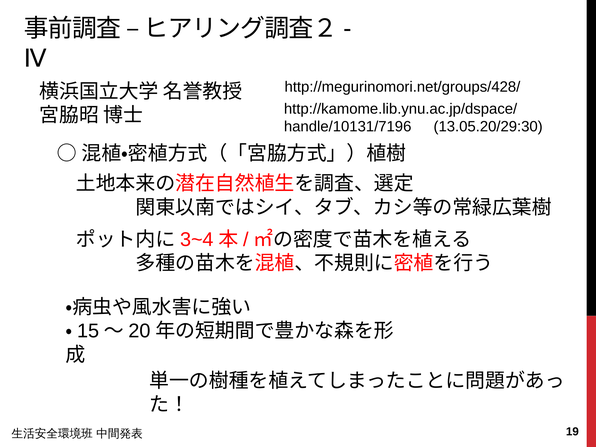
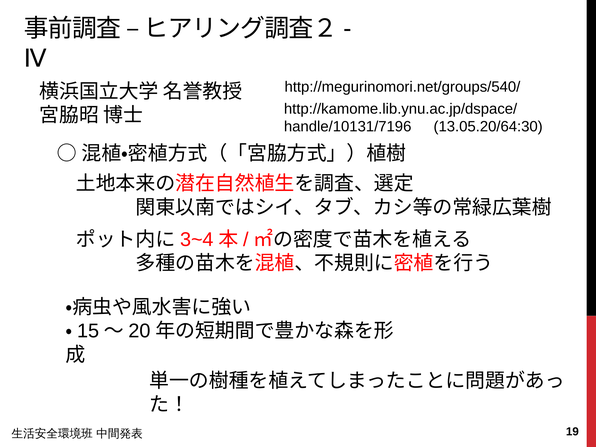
http://megurinomori.net/groups/428/: http://megurinomori.net/groups/428/ -> http://megurinomori.net/groups/540/
13.05.20/29:30: 13.05.20/29:30 -> 13.05.20/64:30
